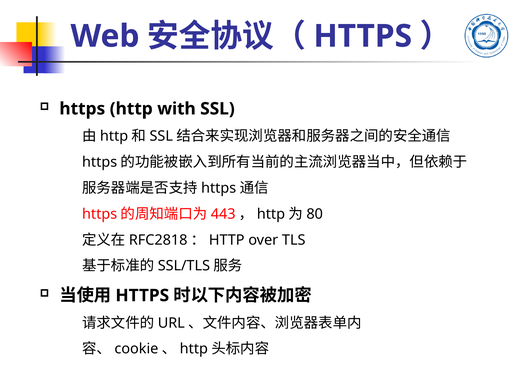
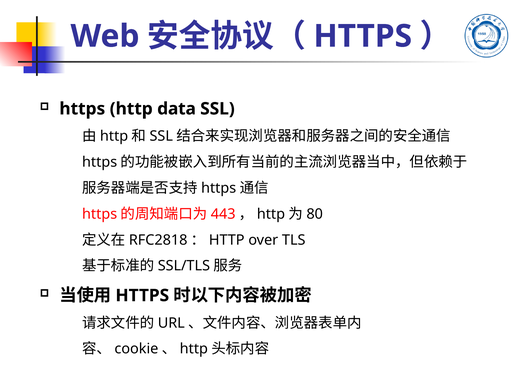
with: with -> data
